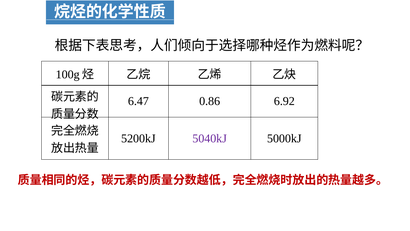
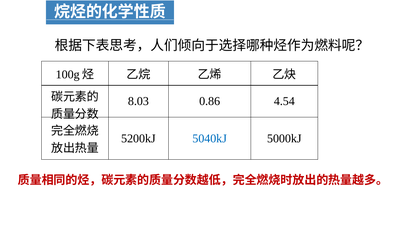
6.47: 6.47 -> 8.03
6.92: 6.92 -> 4.54
5040kJ colour: purple -> blue
